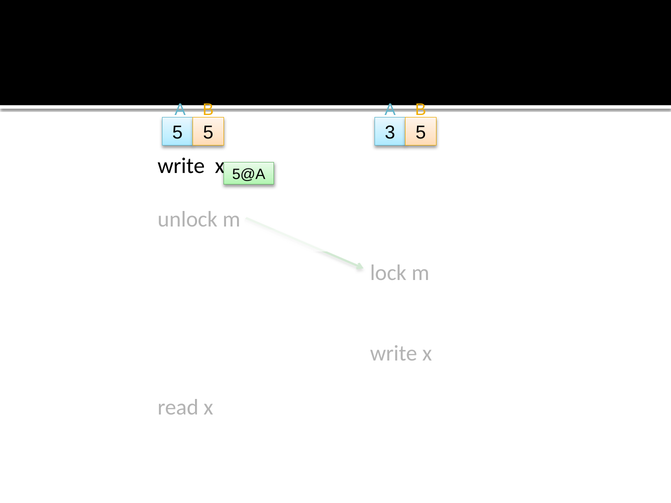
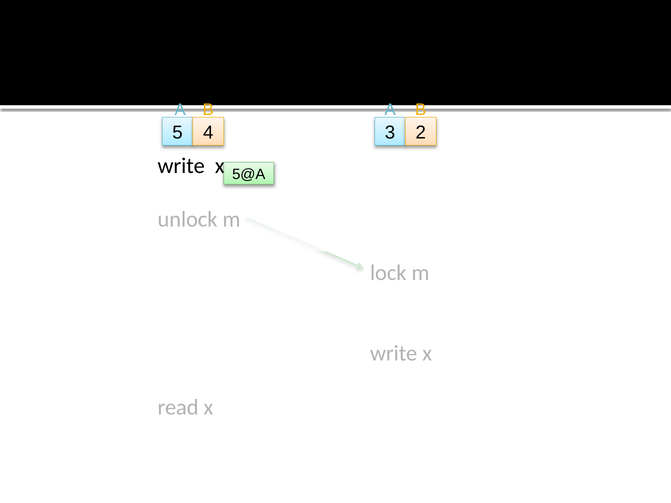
5 5: 5 -> 4
3 5: 5 -> 2
